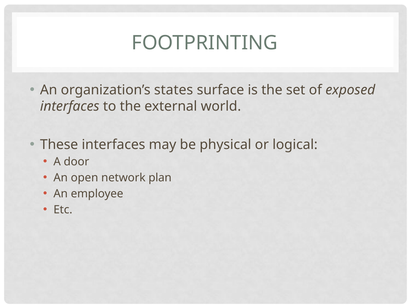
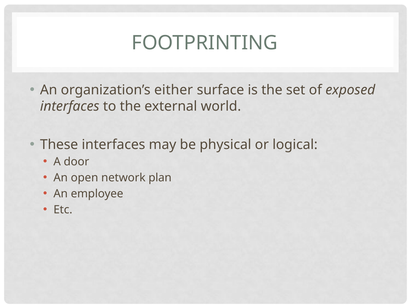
states: states -> either
